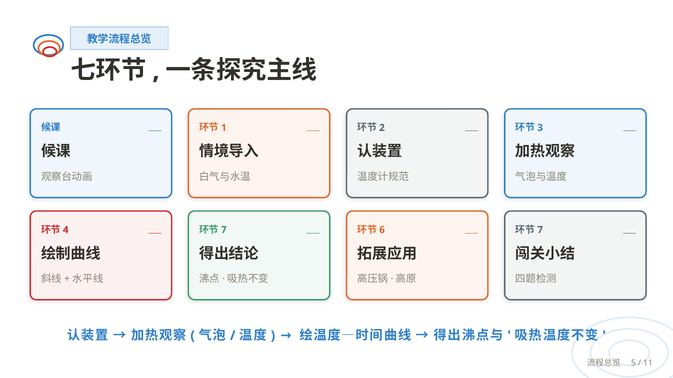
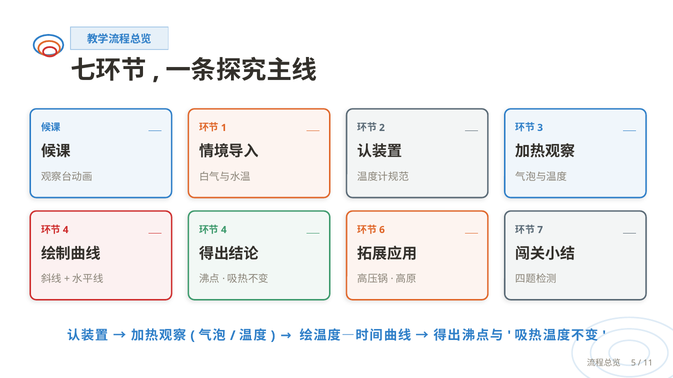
7 at (224, 230): 7 -> 4
